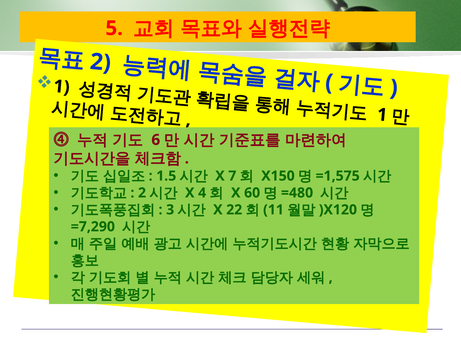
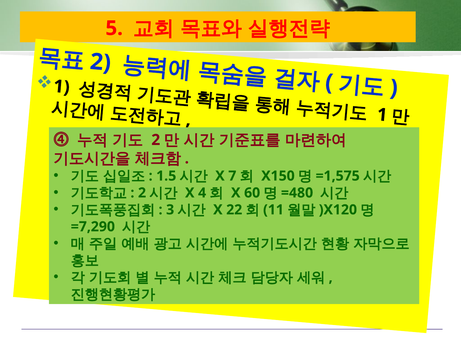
6 at (156, 140): 6 -> 2
